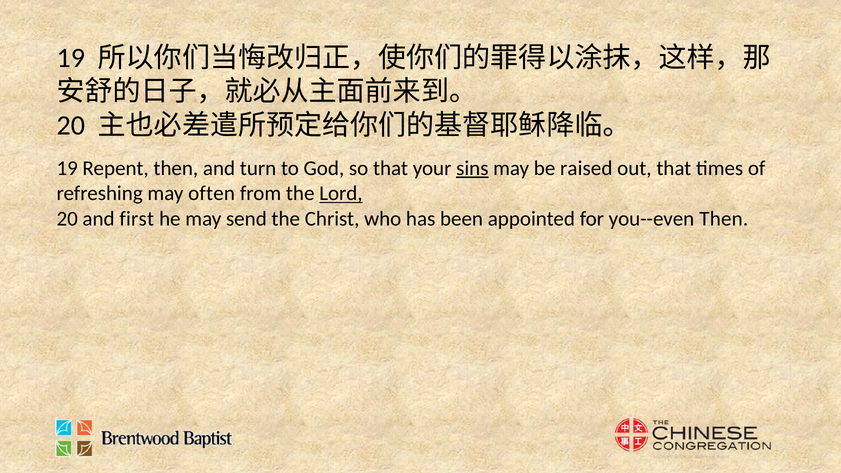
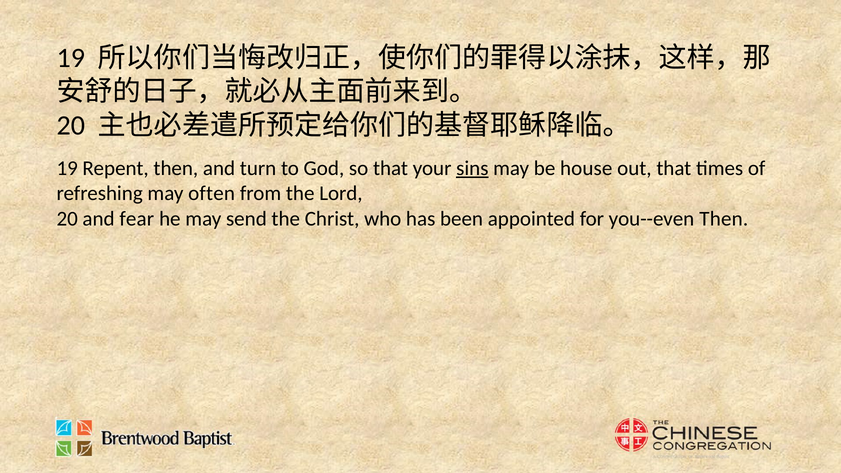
raised: raised -> house
Lord underline: present -> none
first: first -> fear
